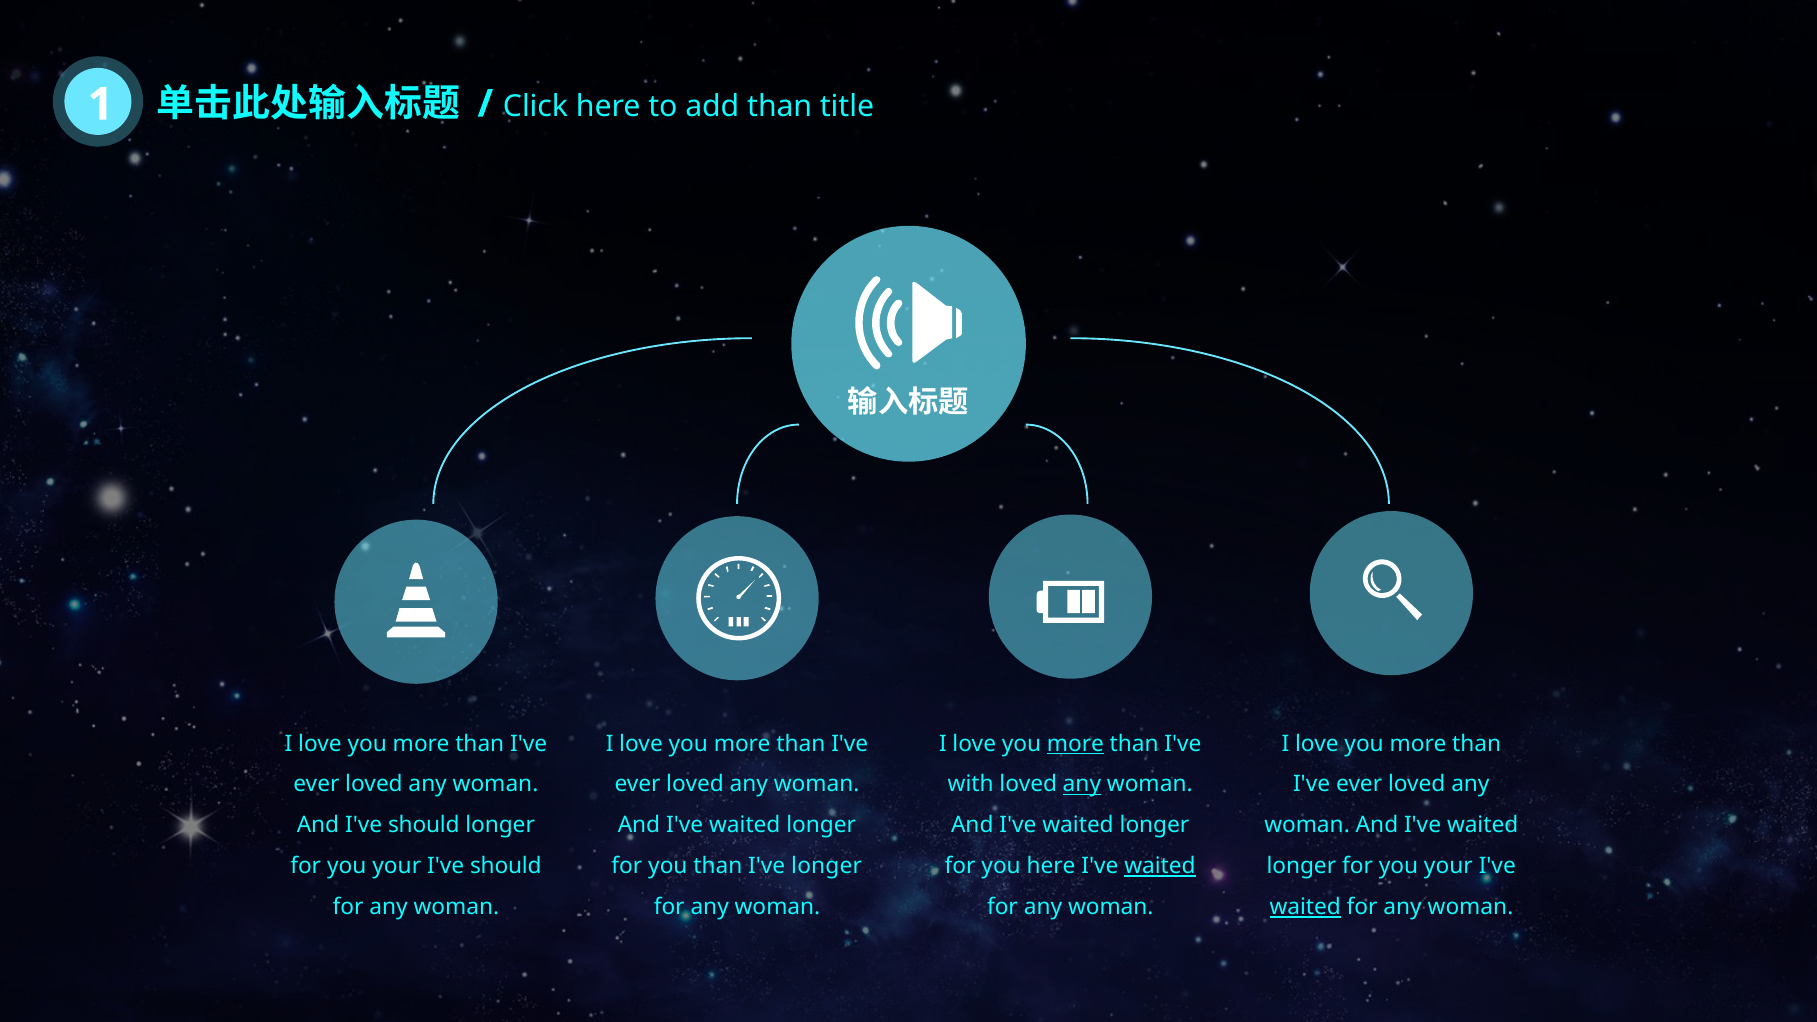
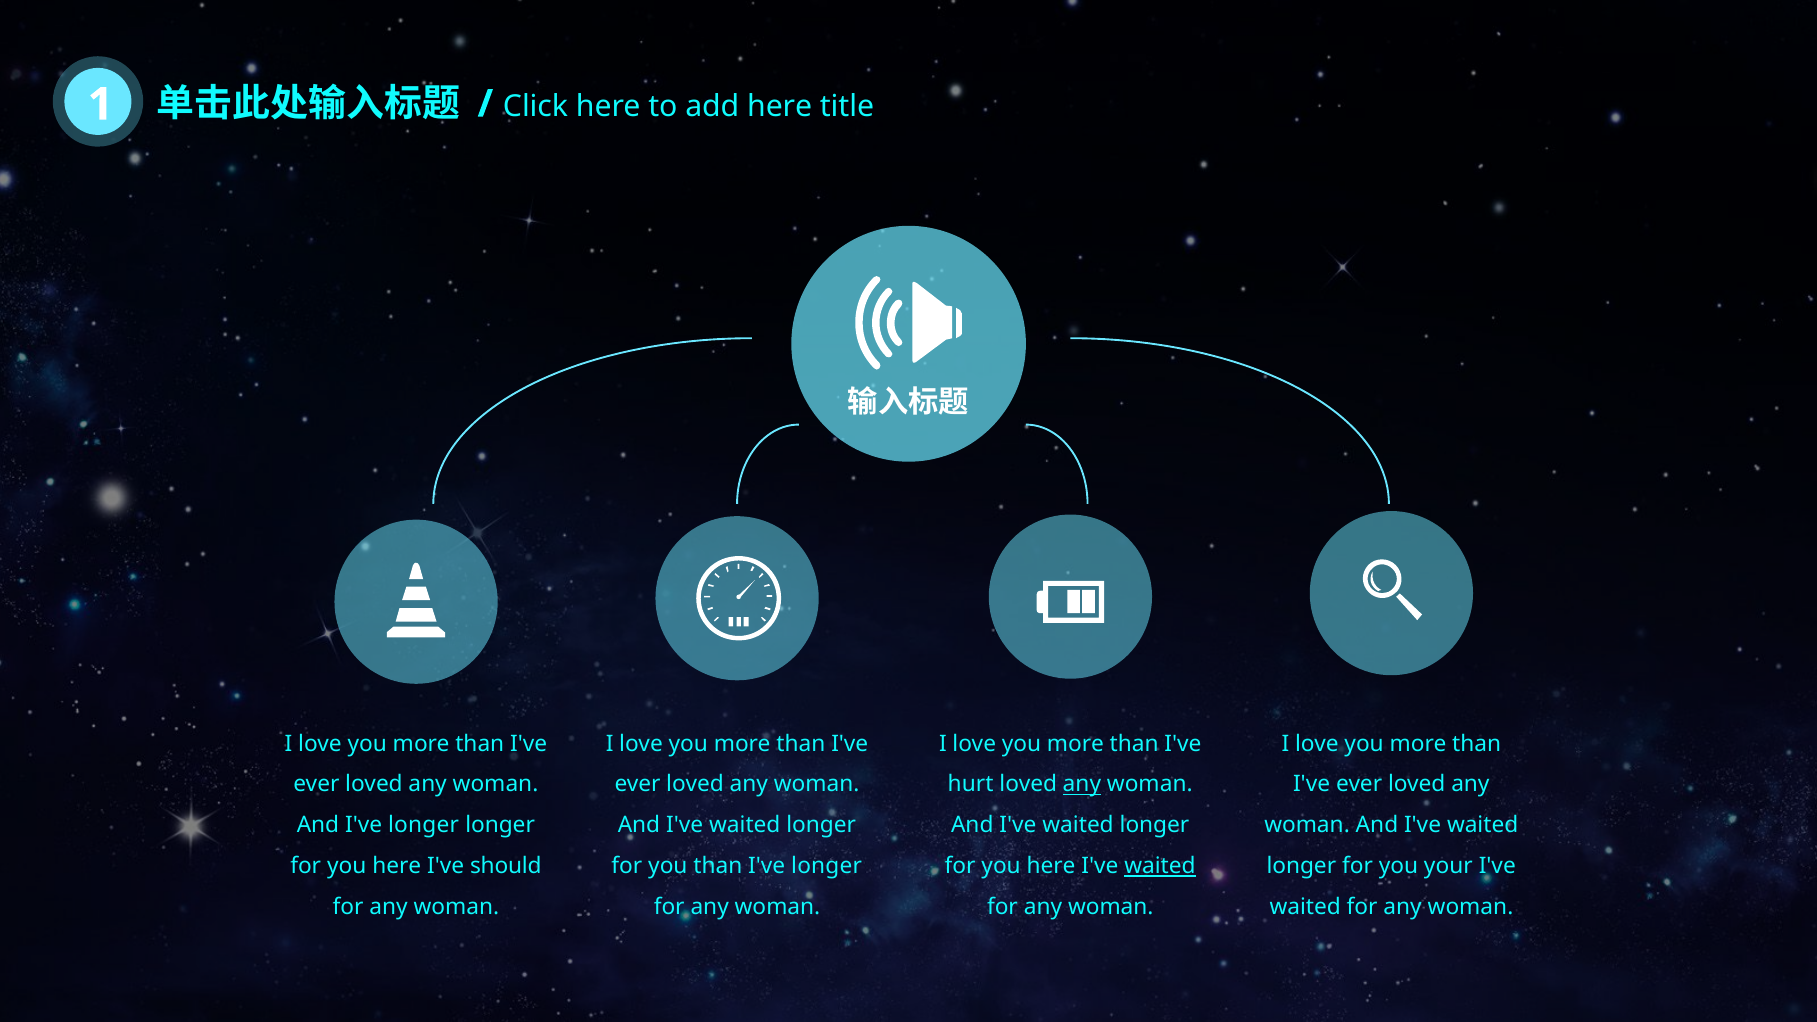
add than: than -> here
more at (1075, 744) underline: present -> none
with: with -> hurt
And I've should: should -> longer
your at (397, 866): your -> here
waited at (1305, 907) underline: present -> none
